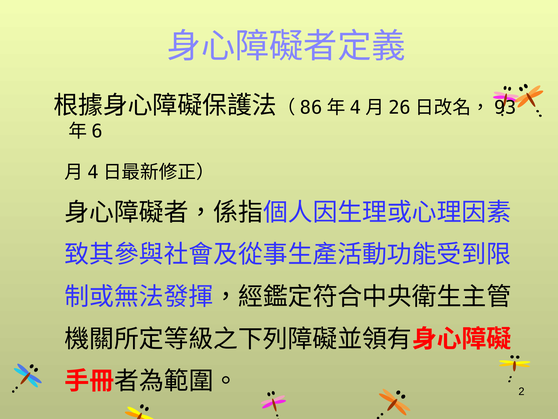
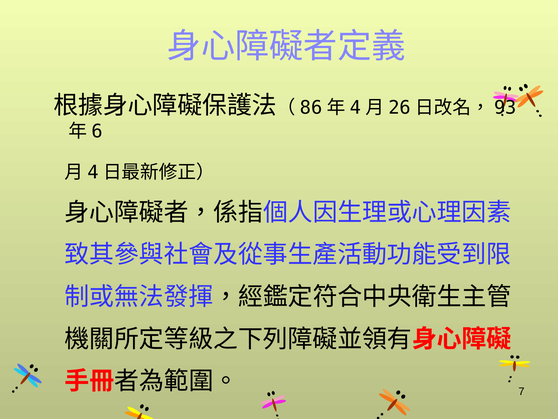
2: 2 -> 7
